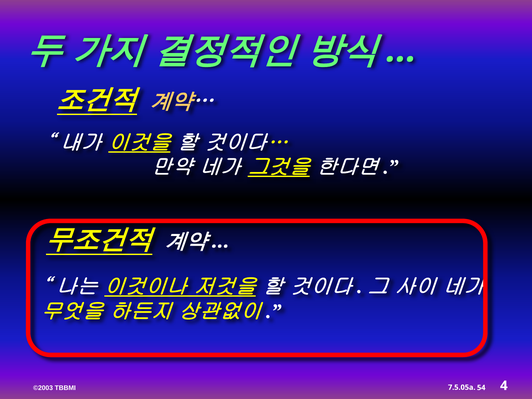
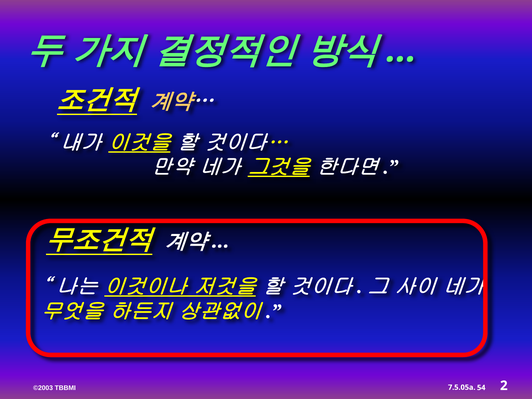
4: 4 -> 2
